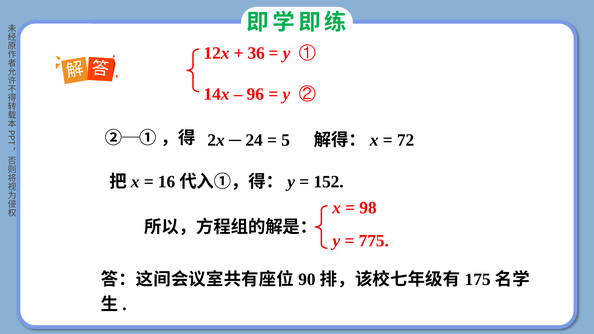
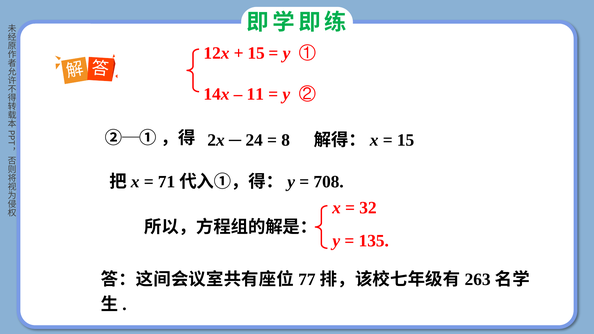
36 at (256, 53): 36 -> 15
96: 96 -> 11
5: 5 -> 8
72 at (406, 140): 72 -> 15
16: 16 -> 71
152: 152 -> 708
98: 98 -> 32
775: 775 -> 135
90: 90 -> 77
175: 175 -> 263
